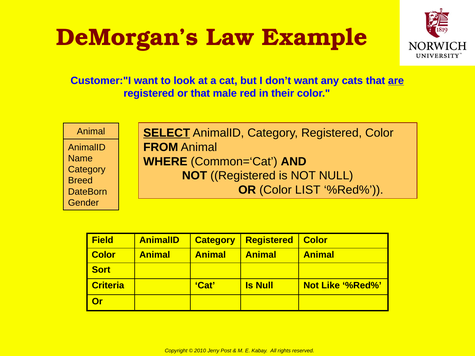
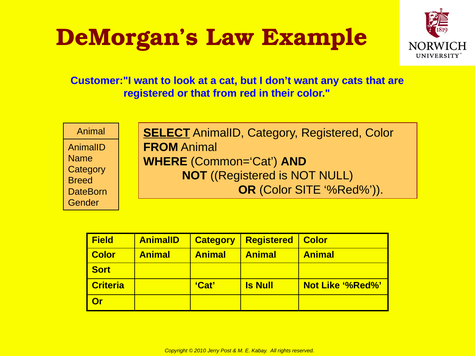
are underline: present -> none
that male: male -> from
LIST: LIST -> SITE
